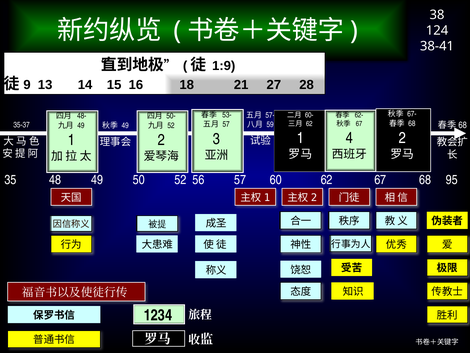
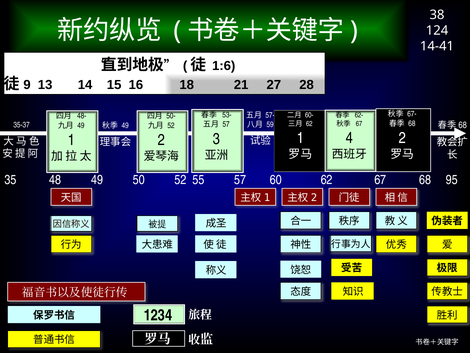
38-41: 38-41 -> 14-41
1:9: 1:9 -> 1:6
56: 56 -> 55
